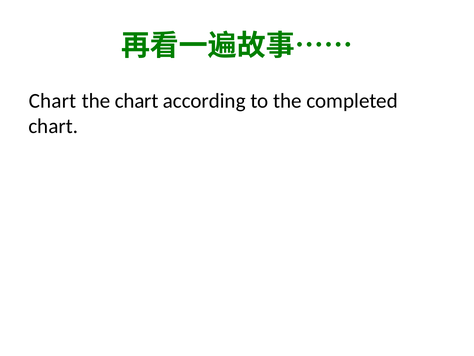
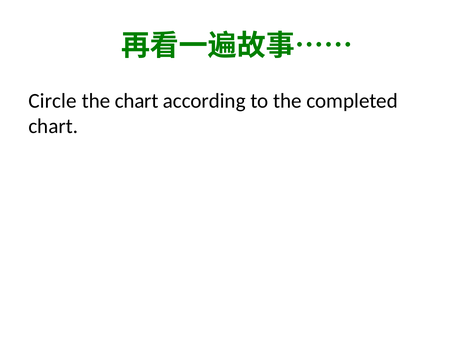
Chart at (53, 101): Chart -> Circle
